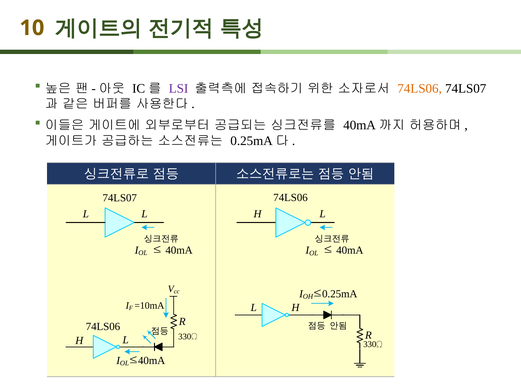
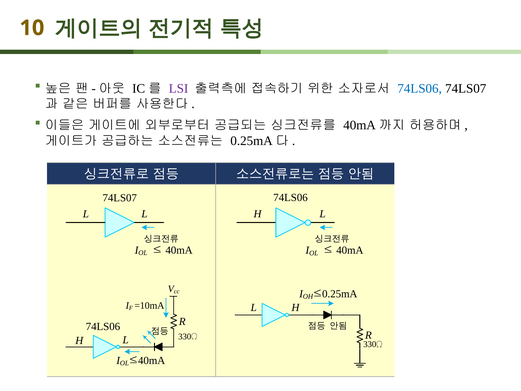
74LS06 at (420, 88) colour: orange -> blue
